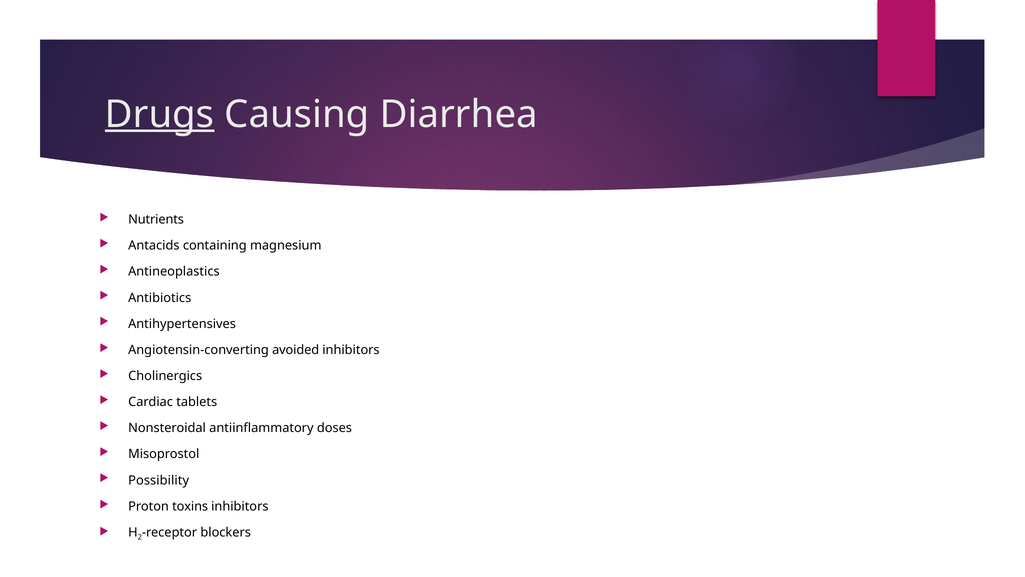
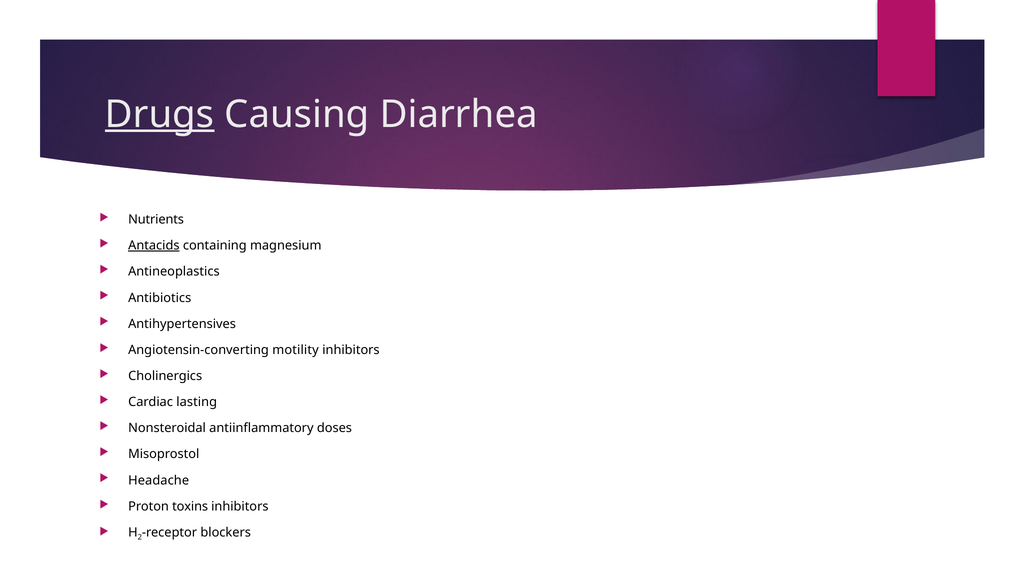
Antacids underline: none -> present
avoided: avoided -> motility
tablets: tablets -> lasting
Possibility: Possibility -> Headache
